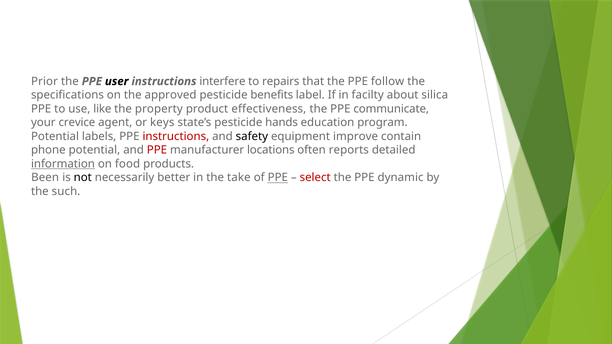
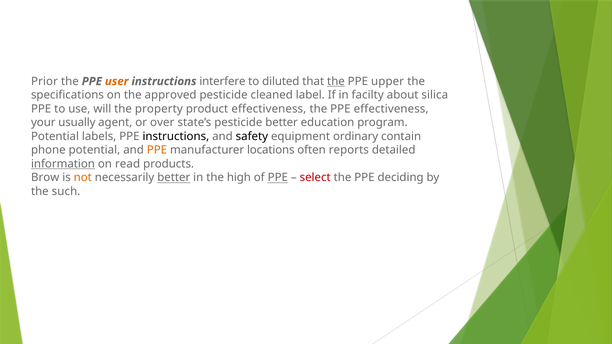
user colour: black -> orange
repairs: repairs -> diluted
the at (336, 81) underline: none -> present
follow: follow -> upper
benefits: benefits -> cleaned
like: like -> will
PPE communicate: communicate -> effectiveness
crevice: crevice -> usually
keys: keys -> over
pesticide hands: hands -> better
instructions at (176, 136) colour: red -> black
improve: improve -> ordinary
PPE at (157, 150) colour: red -> orange
food: food -> read
Been: Been -> Brow
not colour: black -> orange
better at (174, 178) underline: none -> present
take: take -> high
dynamic: dynamic -> deciding
